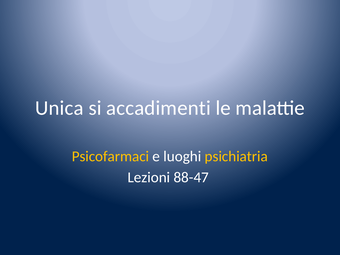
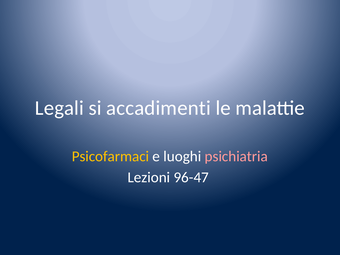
Unica: Unica -> Legali
psichiatria colour: yellow -> pink
88-47: 88-47 -> 96-47
